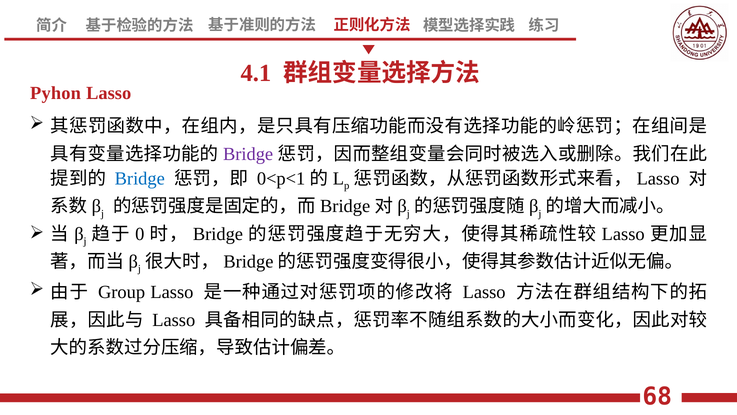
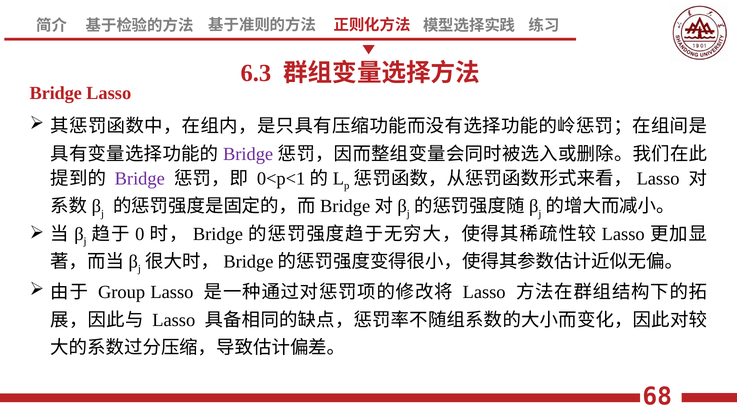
4.1: 4.1 -> 6.3
Pyhon at (56, 93): Pyhon -> Bridge
Bridge at (140, 178) colour: blue -> purple
